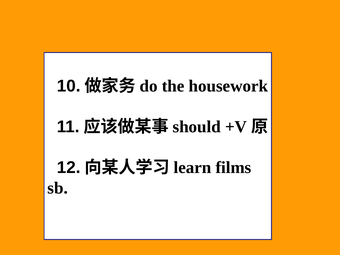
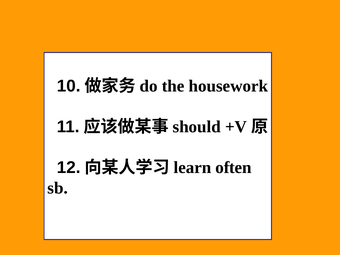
films: films -> often
